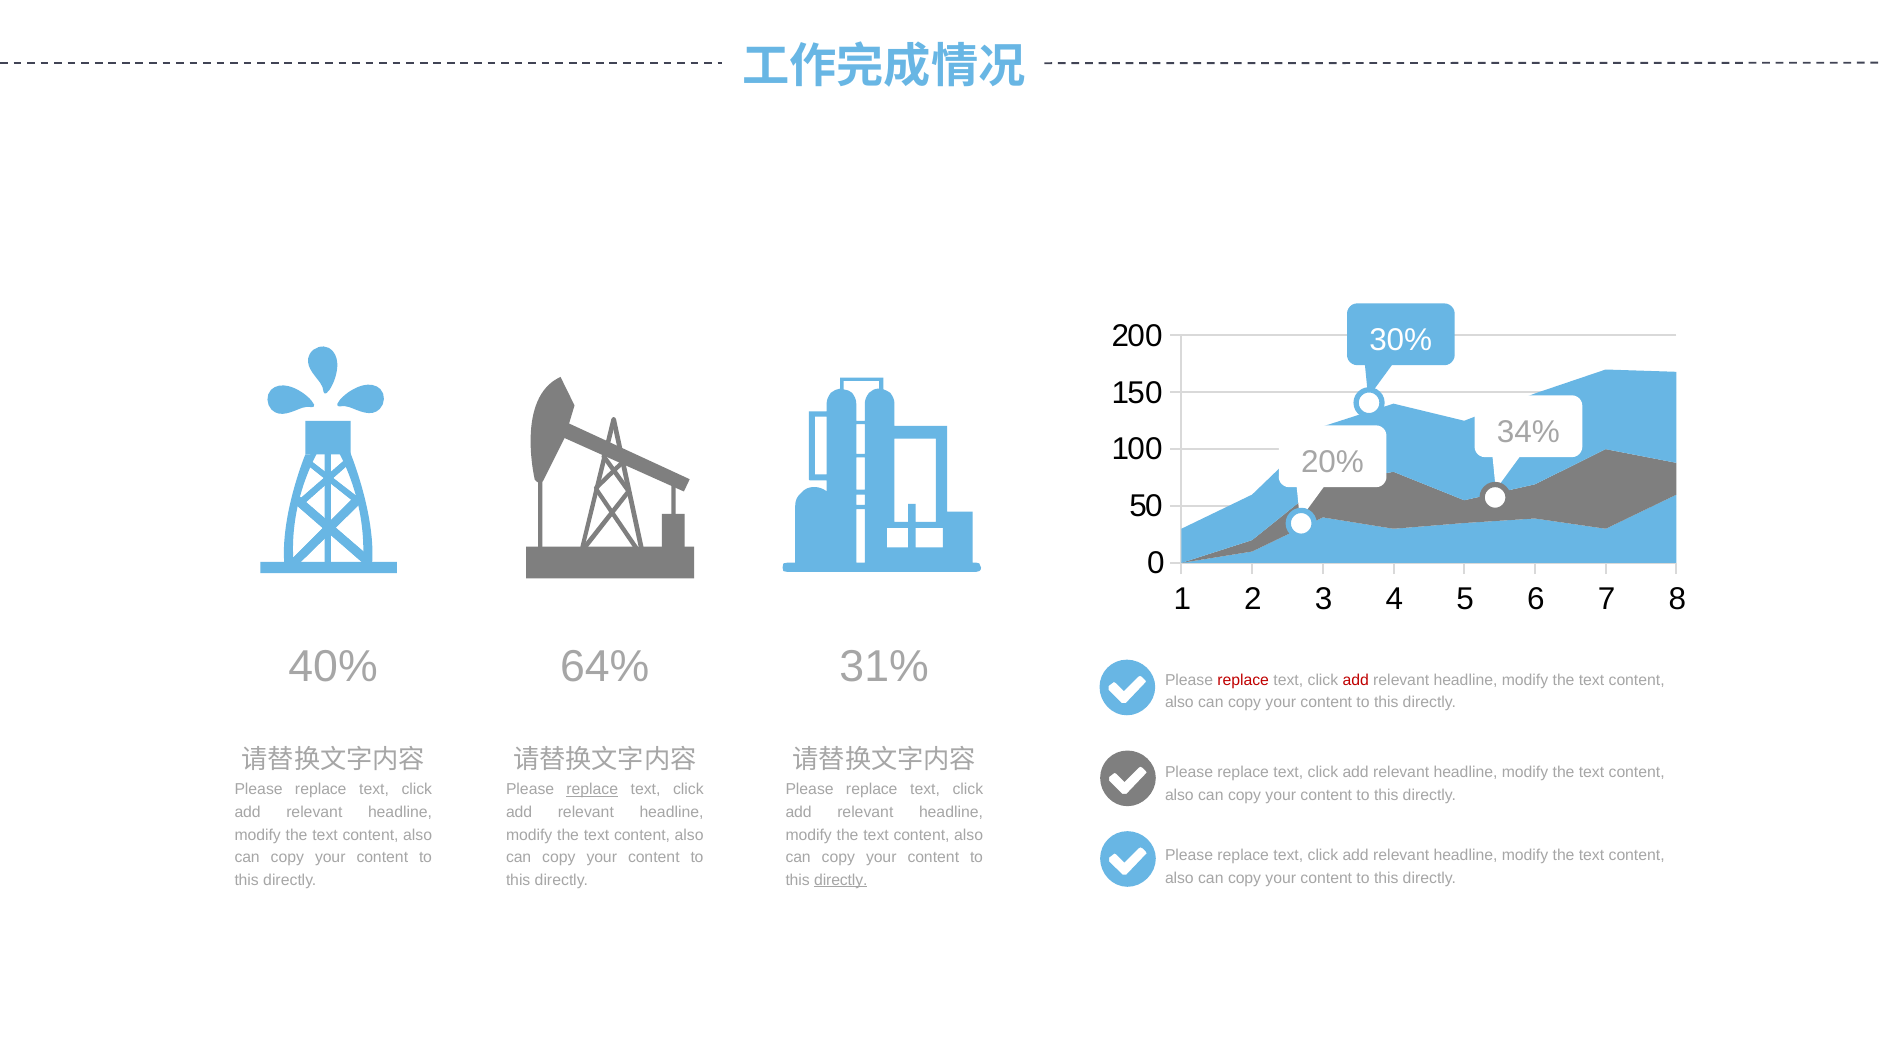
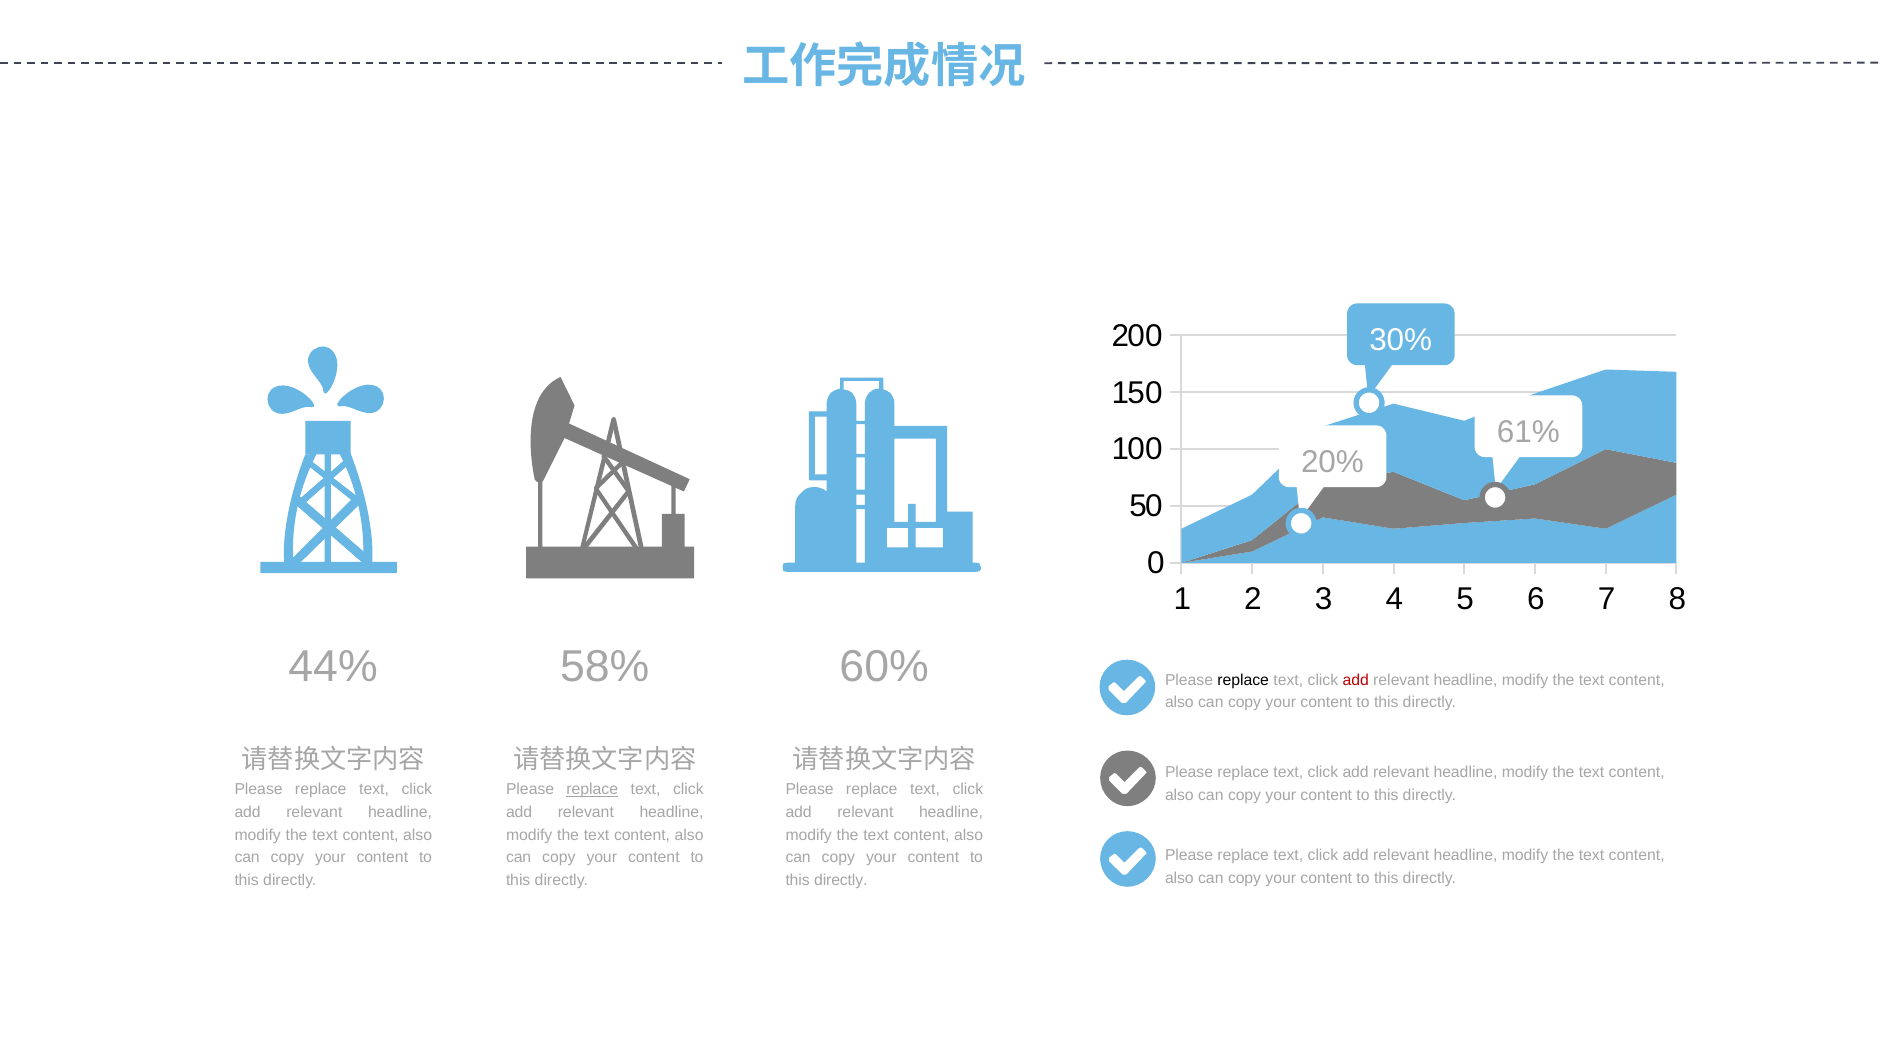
34%: 34% -> 61%
40%: 40% -> 44%
64%: 64% -> 58%
31%: 31% -> 60%
replace at (1243, 680) colour: red -> black
directly at (841, 880) underline: present -> none
